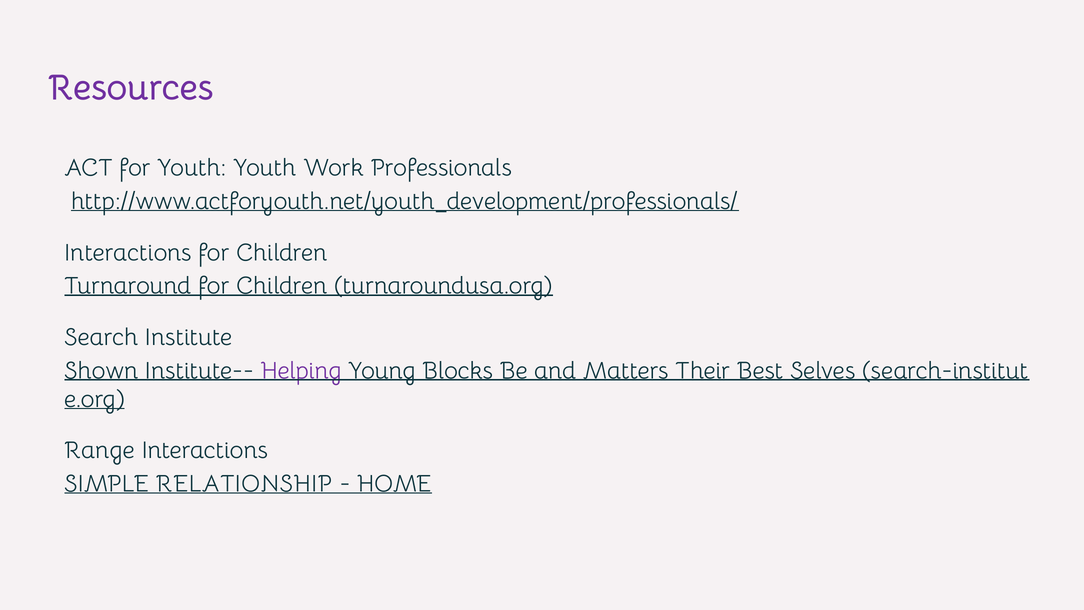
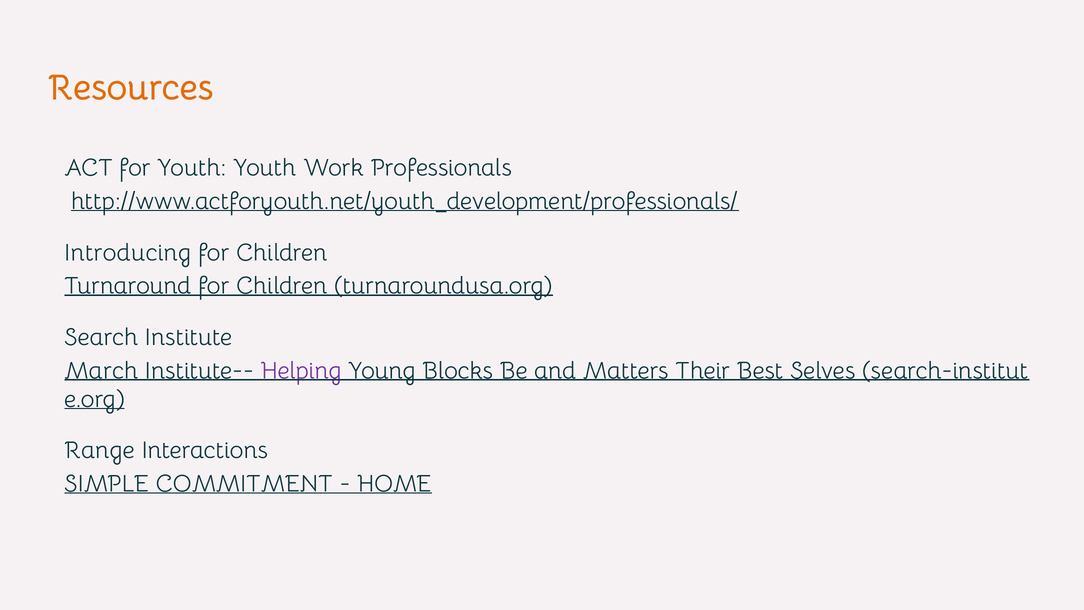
Resources colour: purple -> orange
Interactions at (128, 253): Interactions -> Introducing
Shown: Shown -> March
RELATIONSHIP: RELATIONSHIP -> COMMITMENT
